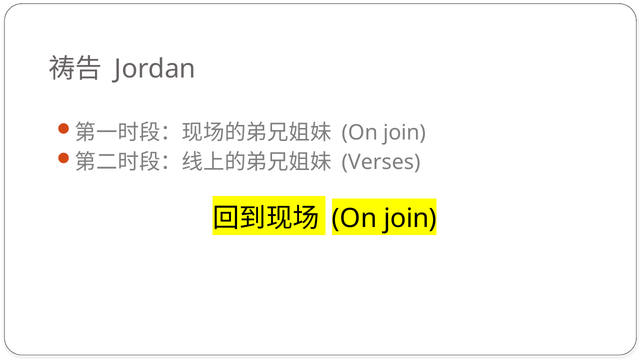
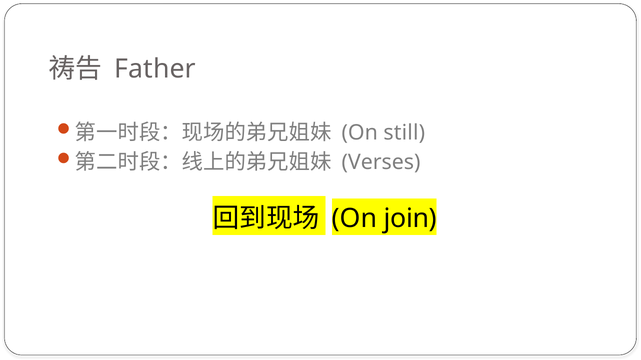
Jordan: Jordan -> Father
join at (404, 133): join -> still
